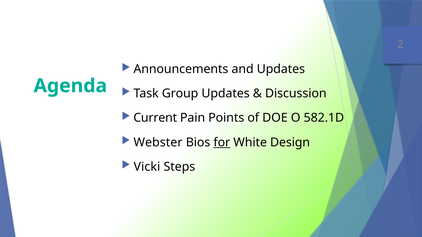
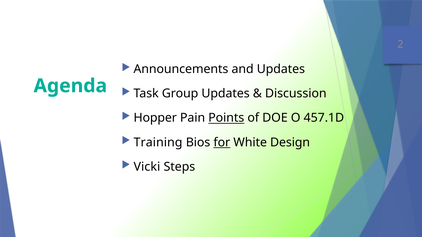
Current: Current -> Hopper
Points underline: none -> present
582.1D: 582.1D -> 457.1D
Webster: Webster -> Training
